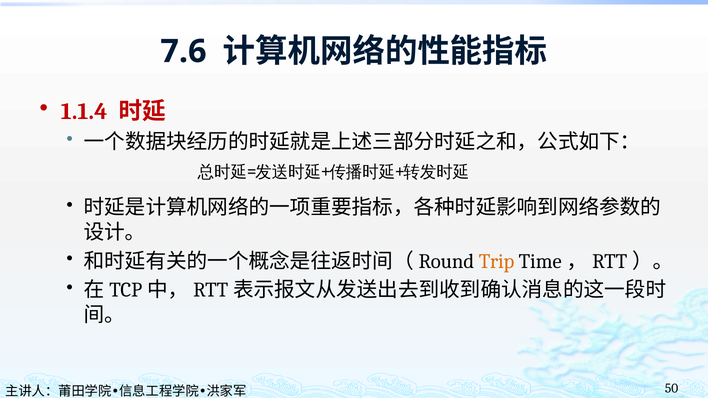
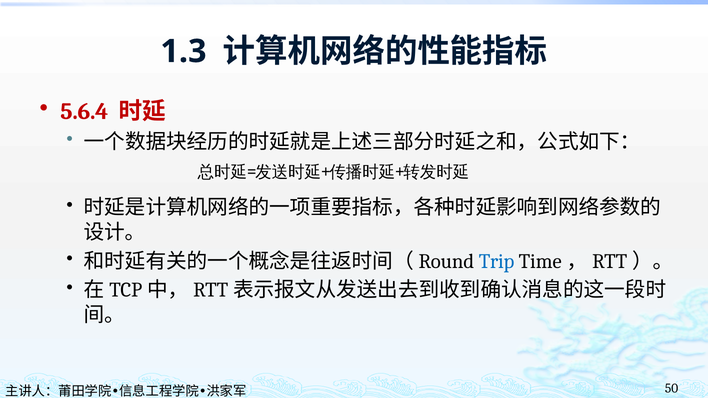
7.6: 7.6 -> 1.3
1.1.4: 1.1.4 -> 5.6.4
Trip colour: orange -> blue
